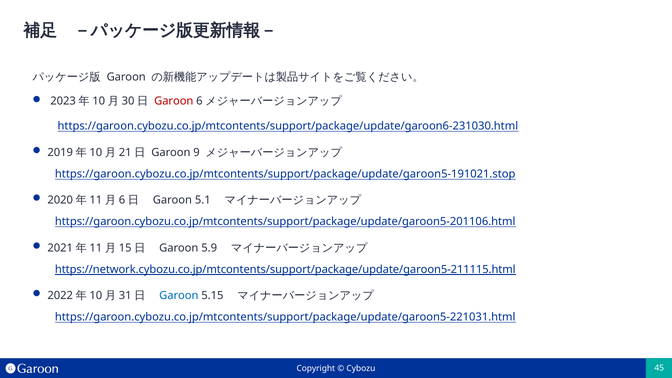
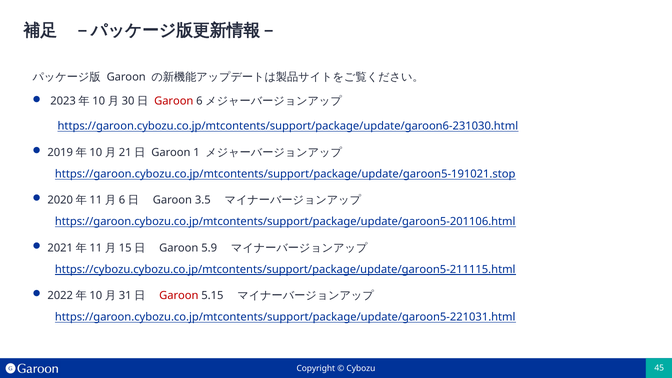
9: 9 -> 1
5.1: 5.1 -> 3.5
https://network.cybozu.co.jp/mtcontents/support/package/update/garoon5-211115.html: https://network.cybozu.co.jp/mtcontents/support/package/update/garoon5-211115.html -> https://cybozu.cybozu.co.jp/mtcontents/support/package/update/garoon5-211115.html
Garoon at (179, 296) colour: blue -> red
